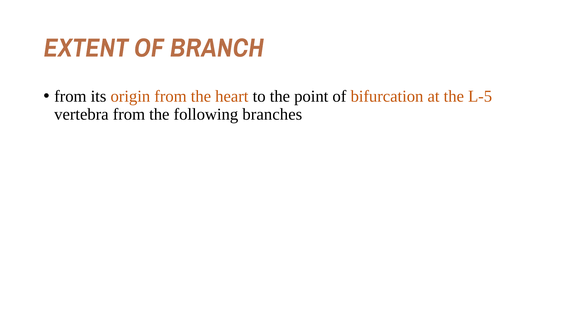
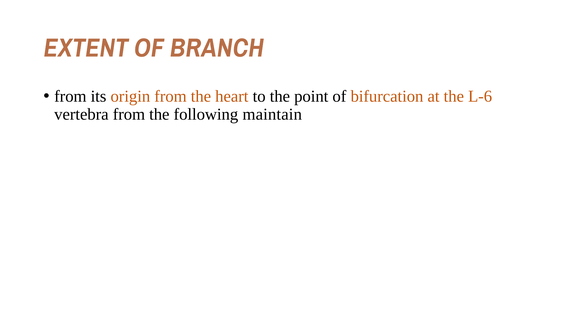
L-5: L-5 -> L-6
branches: branches -> maintain
